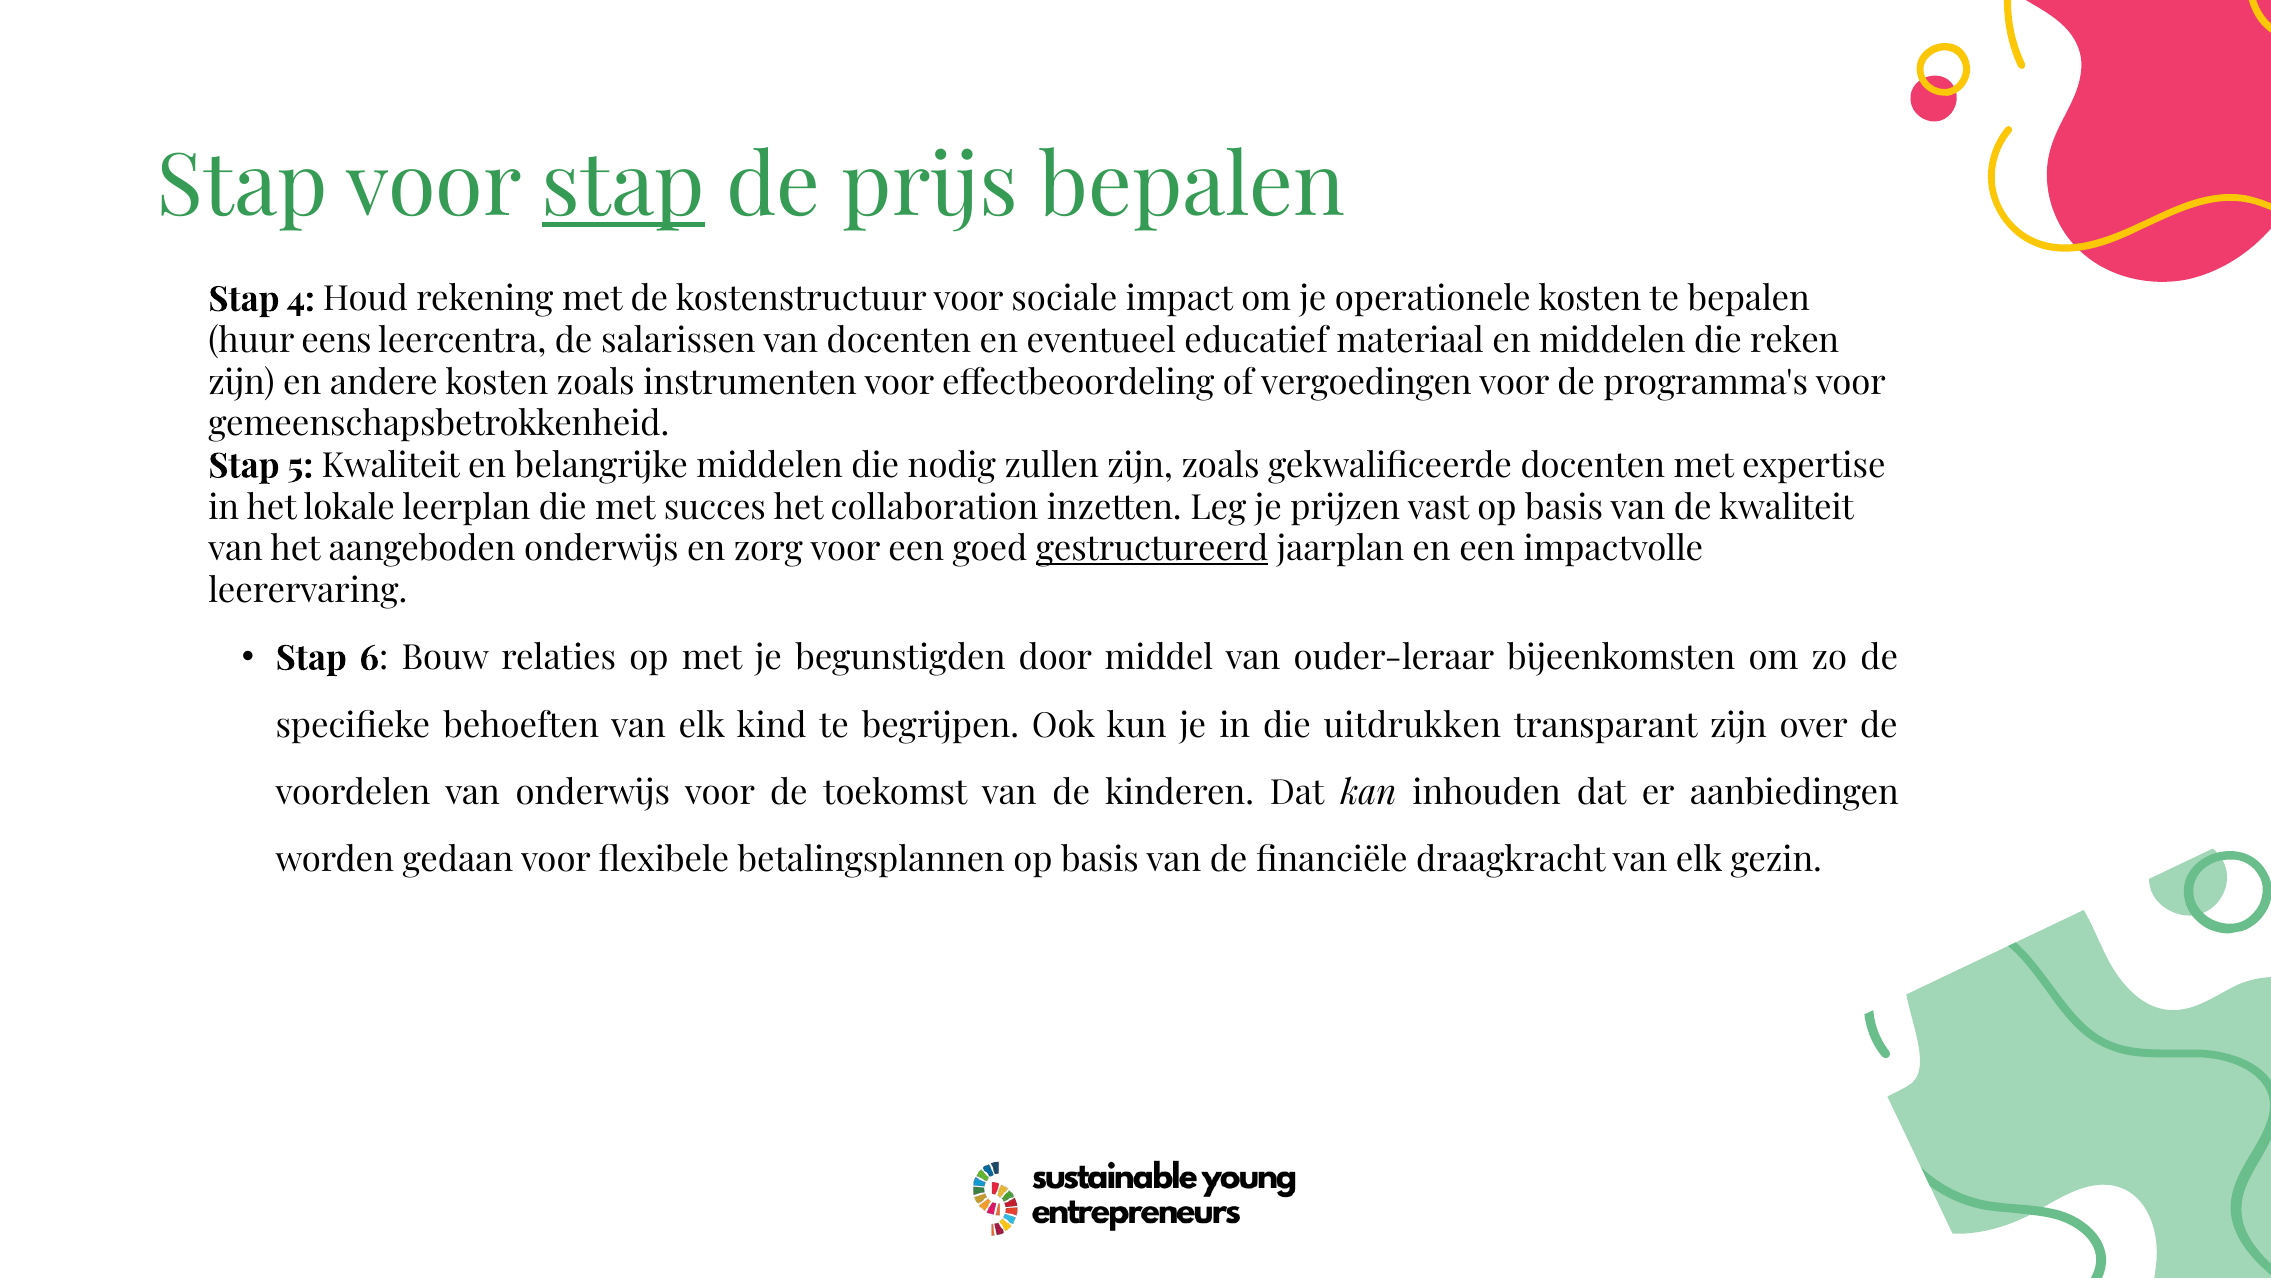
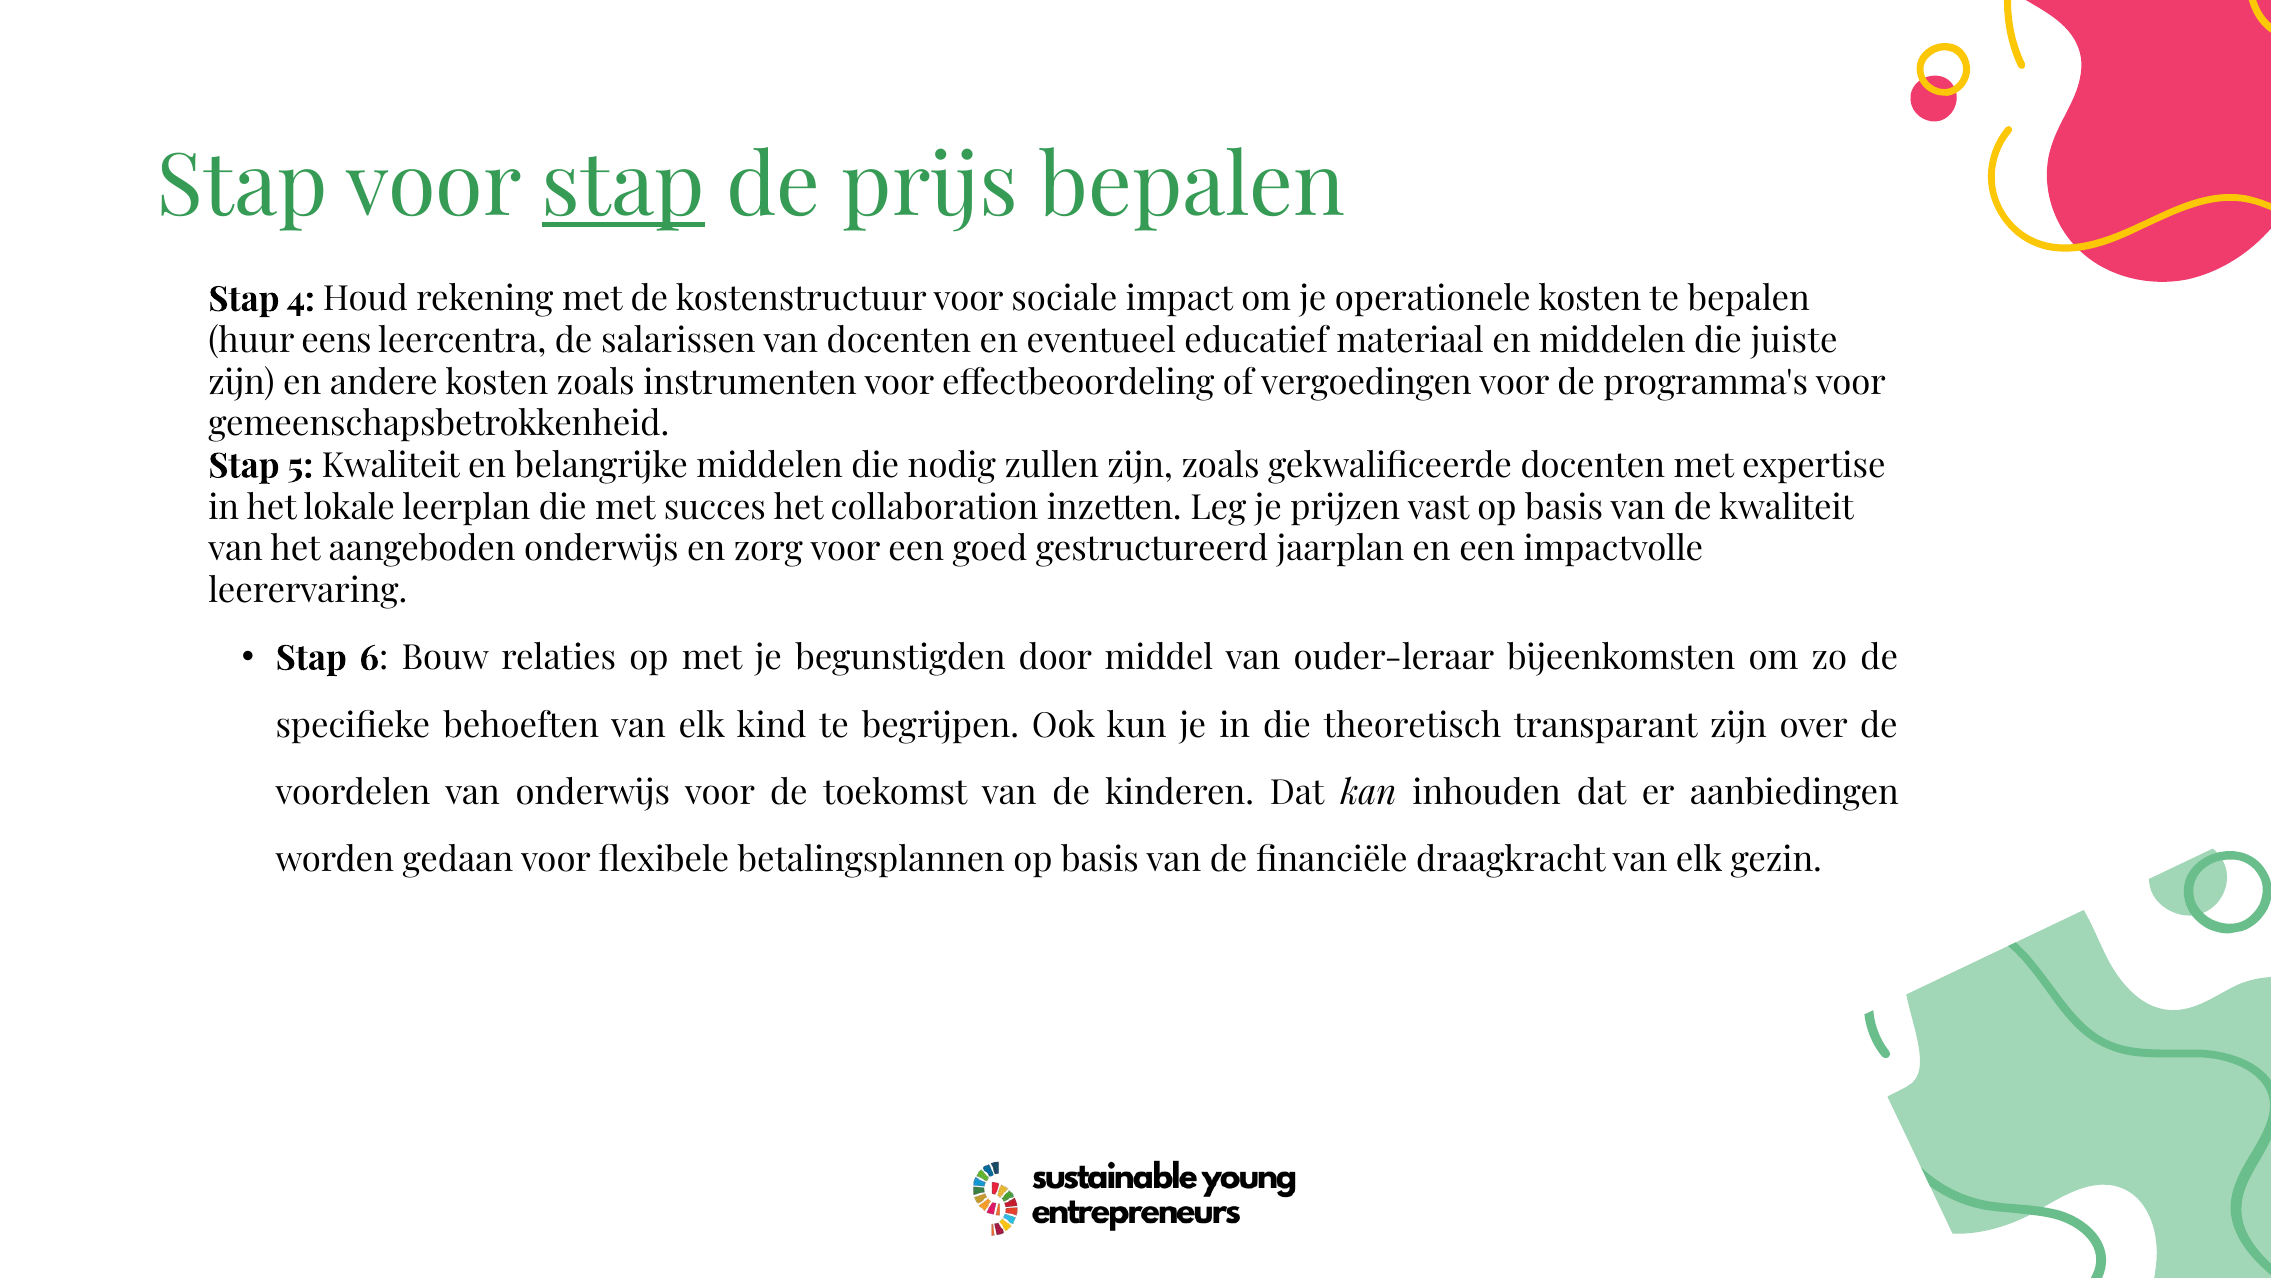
reken: reken -> juiste
gestructureerd underline: present -> none
uitdrukken: uitdrukken -> theoretisch
